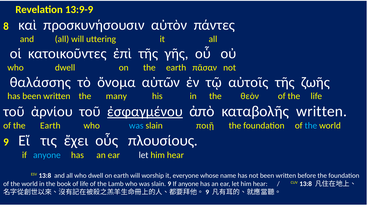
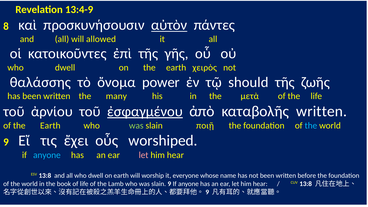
13:9-9: 13:9-9 -> 13:4-9
αὐτὸν underline: none -> present
uttering: uttering -> allowed
πᾶσαν: πᾶσαν -> χειρὸς
αὐτῶν: αὐτῶν -> power
αὐτοῖς: αὐτοῖς -> should
θεὸν: θεὸν -> μετὰ
was at (136, 126) colour: light blue -> light green
πλουσίους: πλουσίους -> worshiped
let at (144, 155) colour: white -> pink
